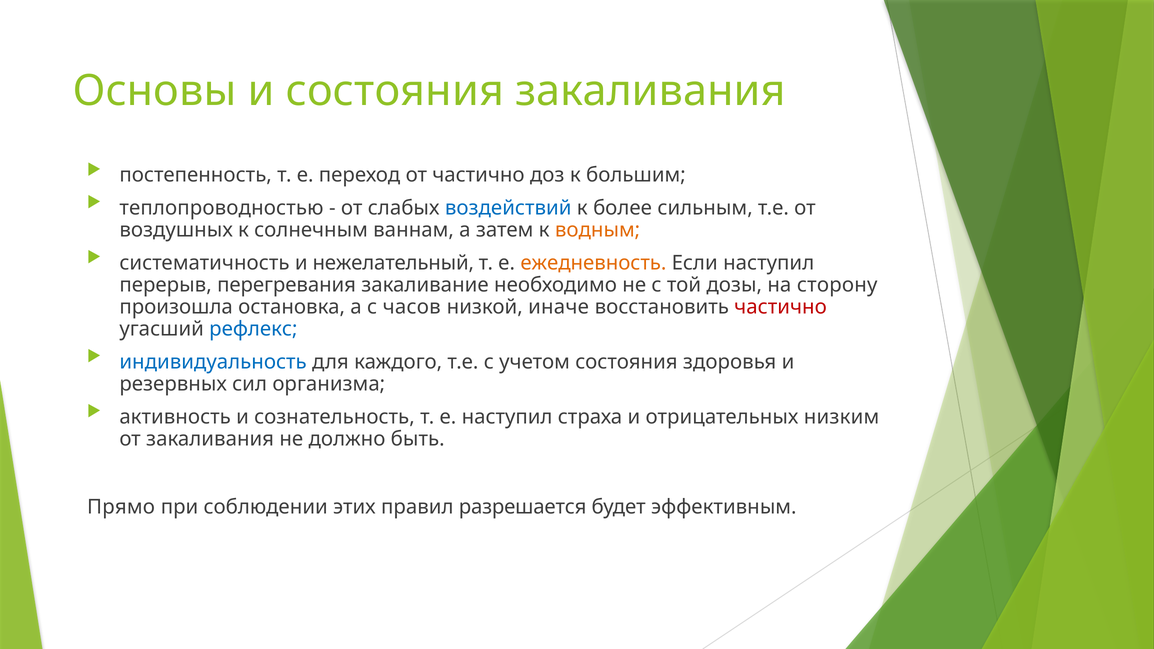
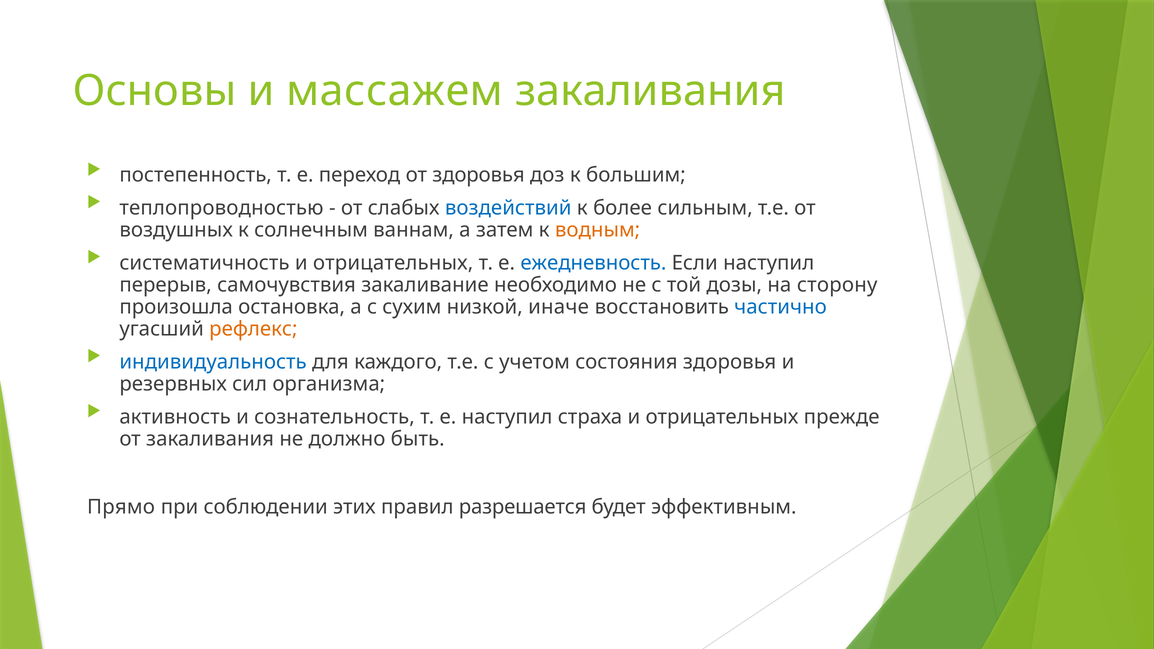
и состояния: состояния -> массажем
от частично: частично -> здоровья
систематичность и нежелательный: нежелательный -> отрицательных
ежедневность colour: orange -> blue
перегревания: перегревания -> самочувствия
часов: часов -> сухим
частично at (781, 307) colour: red -> blue
рефлекс colour: blue -> orange
низким: низким -> прежде
